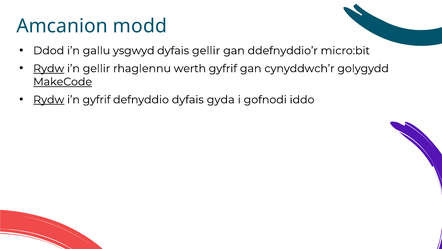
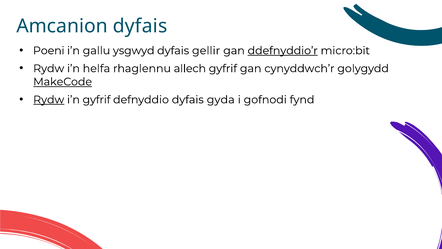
Amcanion modd: modd -> dyfais
Ddod: Ddod -> Poeni
ddefnyddio’r underline: none -> present
Rydw at (49, 68) underline: present -> none
i’n gellir: gellir -> helfa
werth: werth -> allech
iddo: iddo -> fynd
